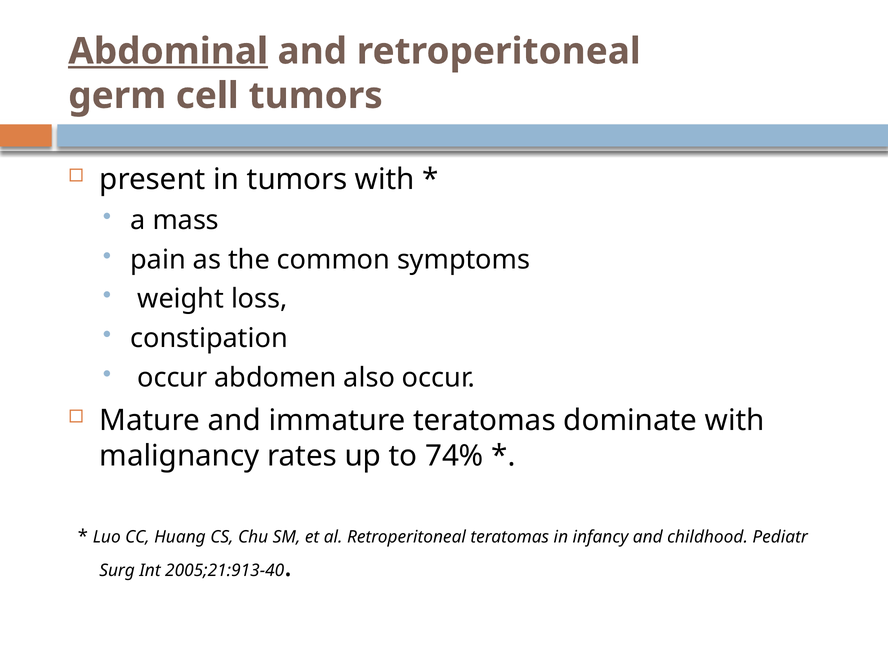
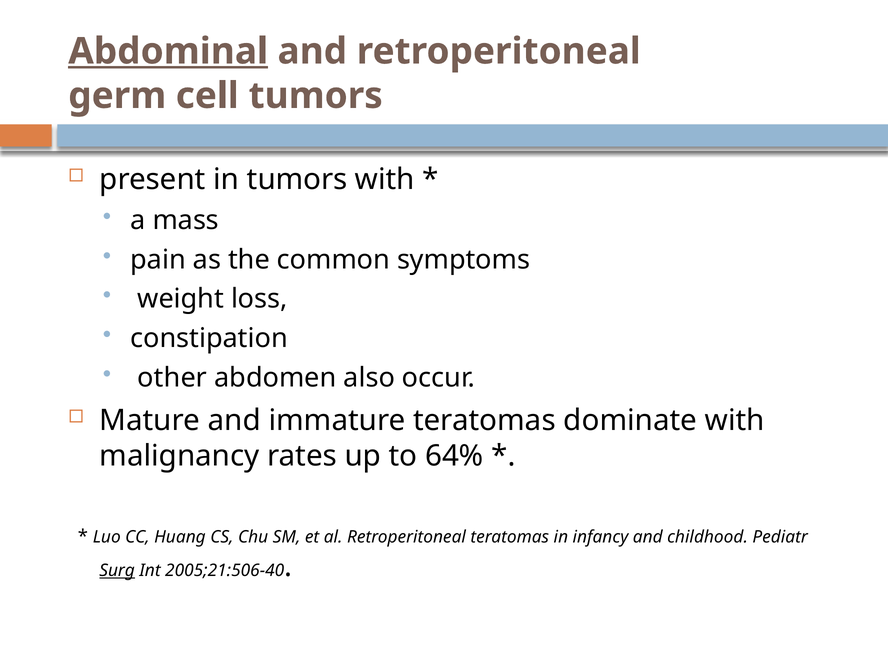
occur at (172, 378): occur -> other
74%: 74% -> 64%
Surg underline: none -> present
2005;21:913-40: 2005;21:913-40 -> 2005;21:506-40
